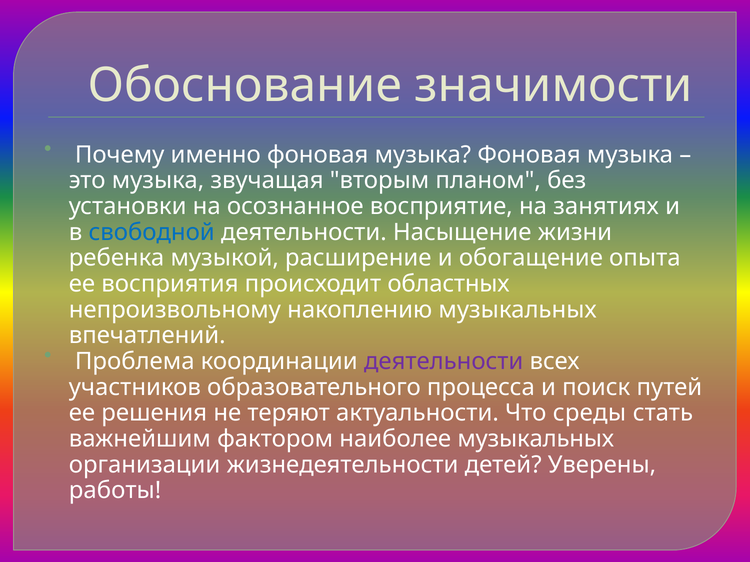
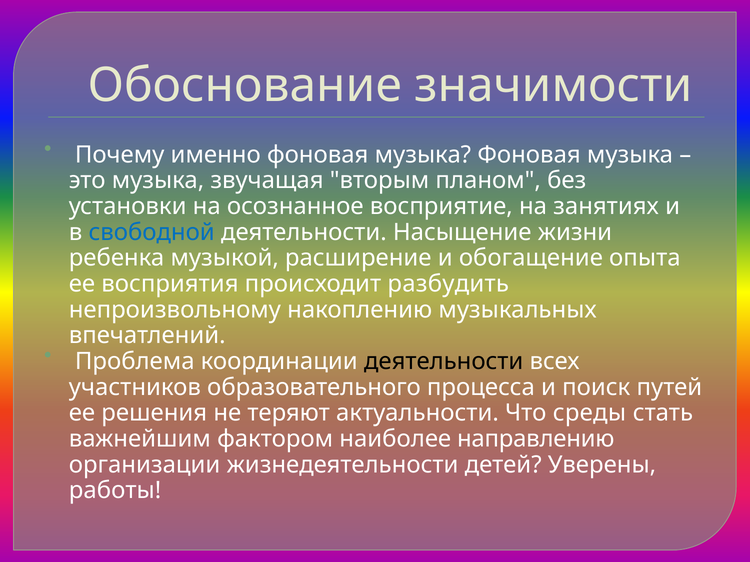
областных: областных -> разбудить
деятельности at (444, 362) colour: purple -> black
наиболее музыкальных: музыкальных -> направлению
